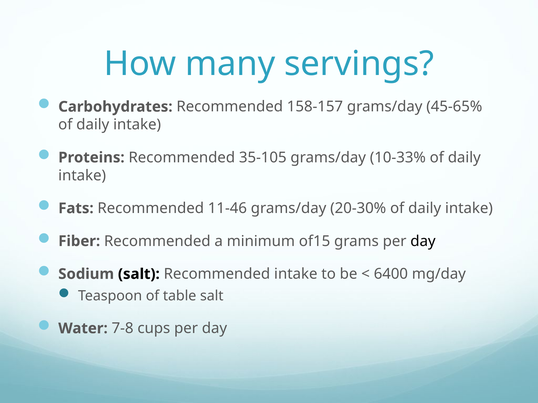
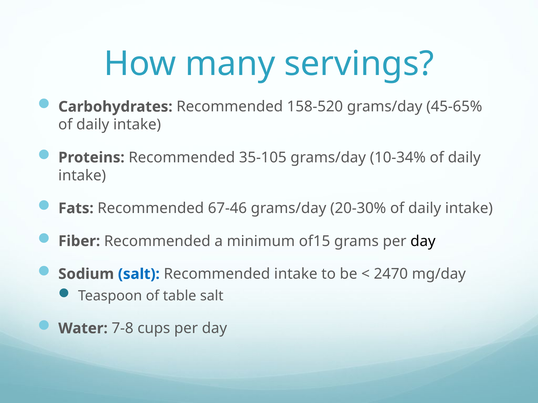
158-157: 158-157 -> 158-520
10-33%: 10-33% -> 10-34%
11-46: 11-46 -> 67-46
salt at (139, 274) colour: black -> blue
6400: 6400 -> 2470
